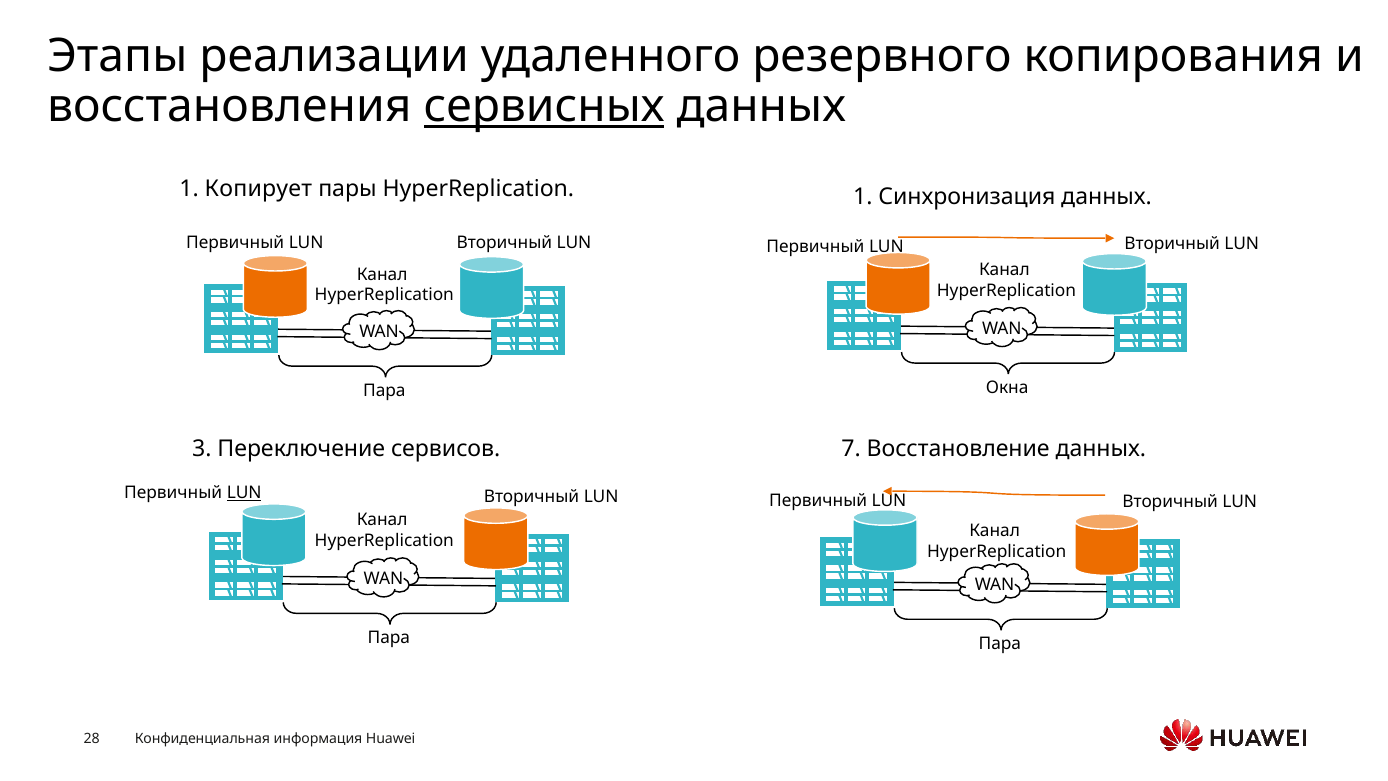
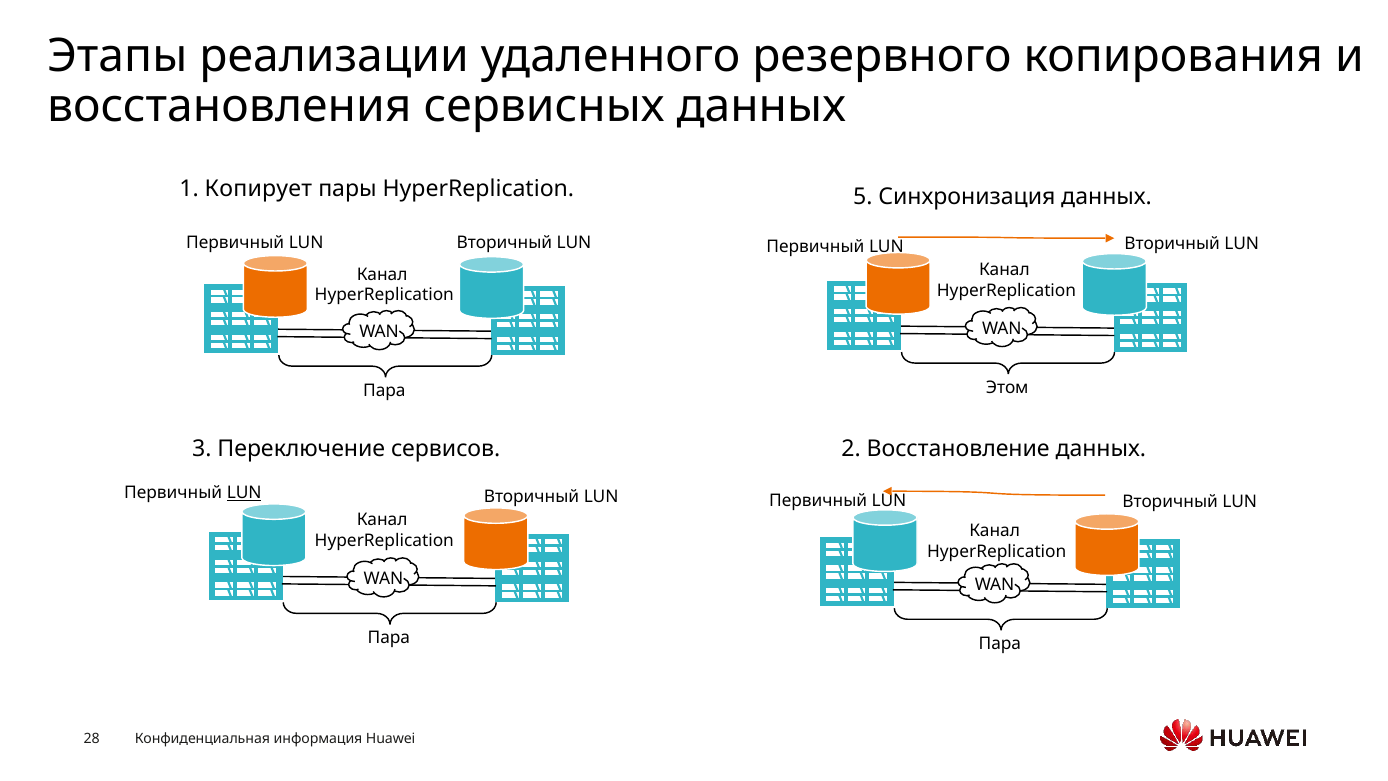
сервисных underline: present -> none
HyperReplication 1: 1 -> 5
Окна: Окна -> Этом
7: 7 -> 2
